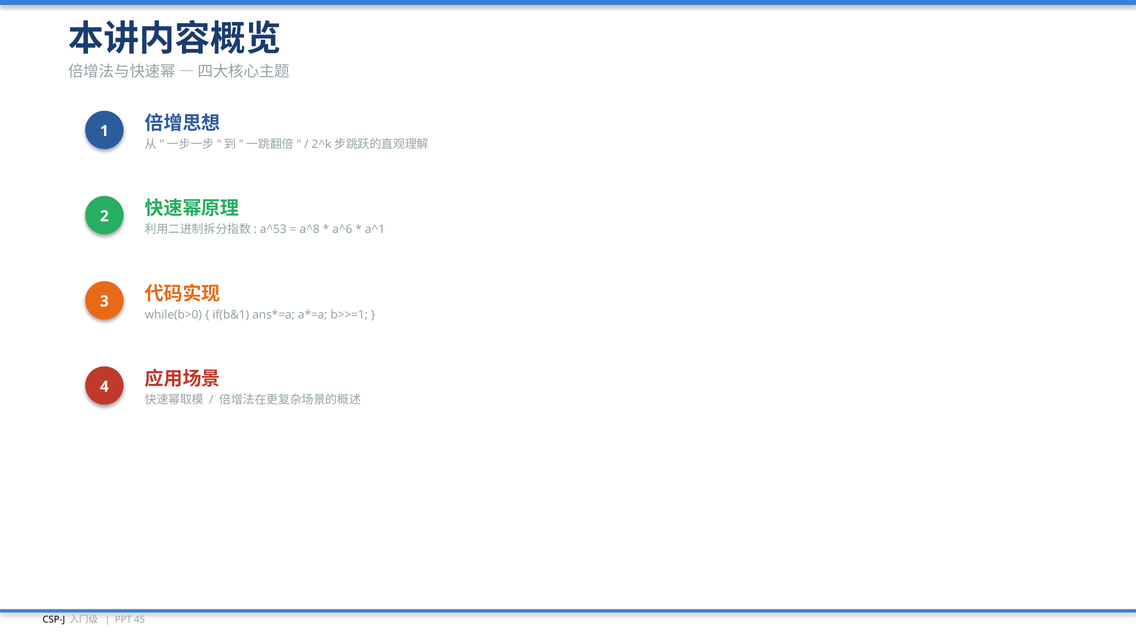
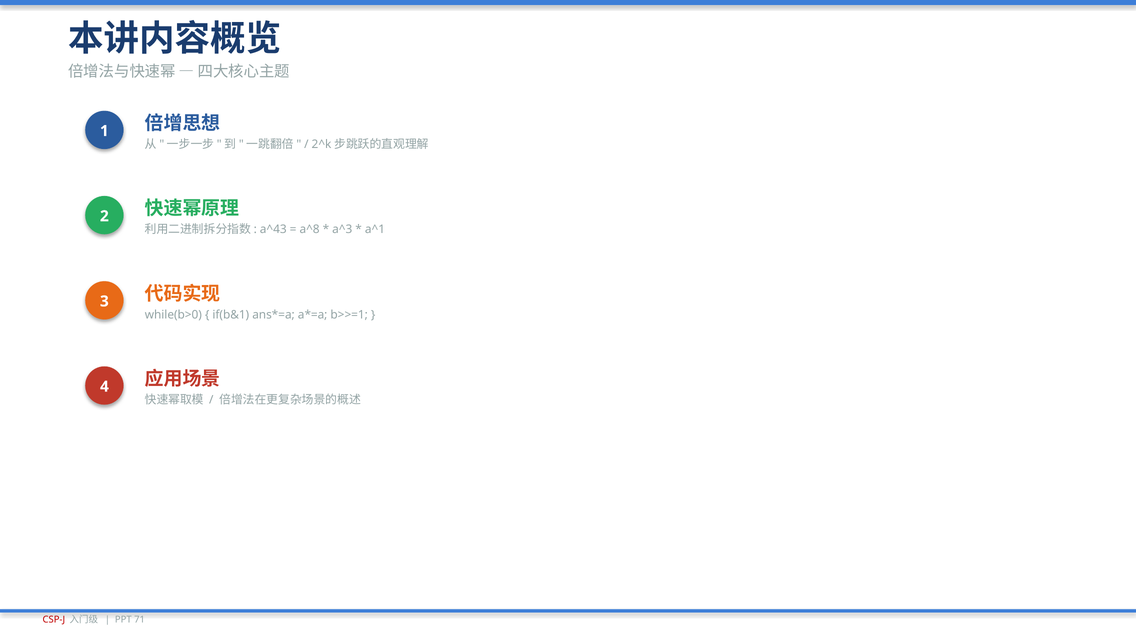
a^53: a^53 -> a^43
a^6: a^6 -> a^3
CSP-J colour: black -> red
45: 45 -> 71
